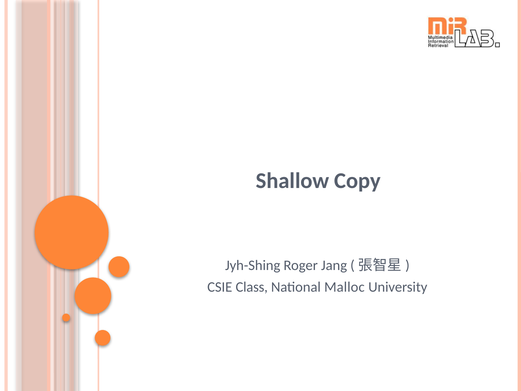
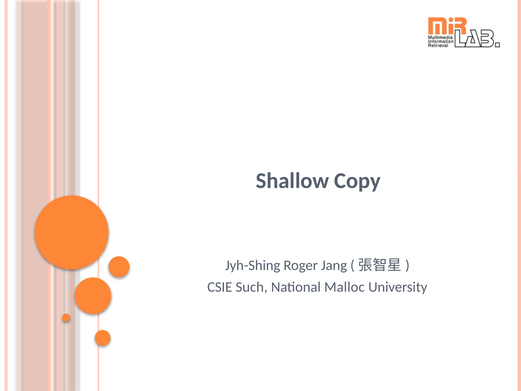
Class: Class -> Such
